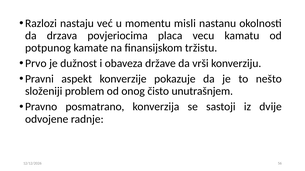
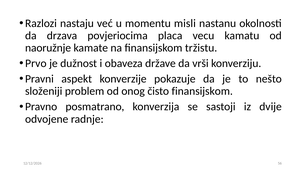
potpunog: potpunog -> naoružnje
čisto unutrašnjem: unutrašnjem -> finansijskom
